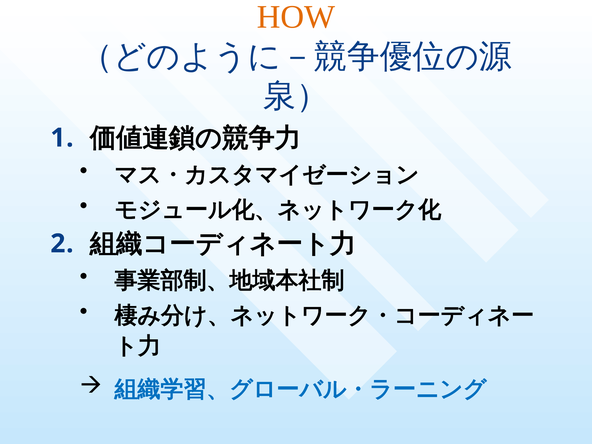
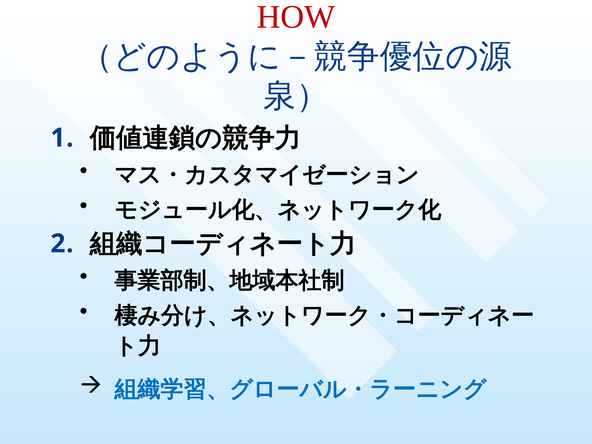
HOW colour: orange -> red
